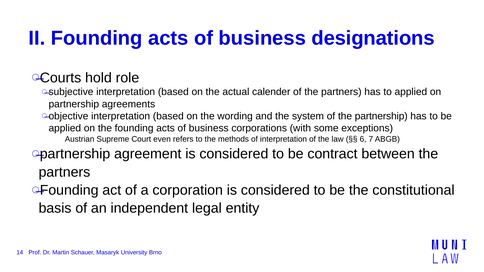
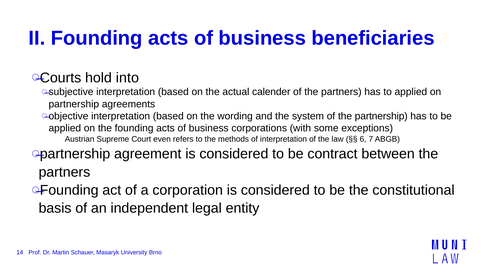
designations: designations -> beneficiaries
role: role -> into
